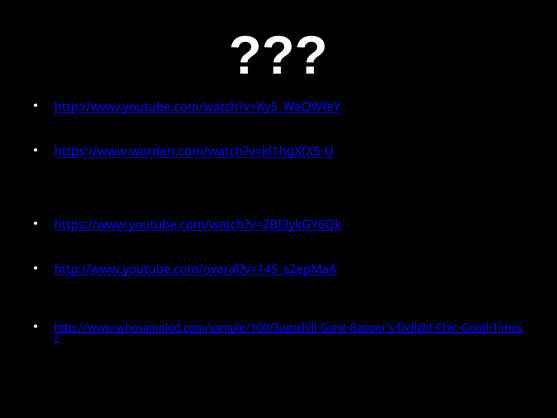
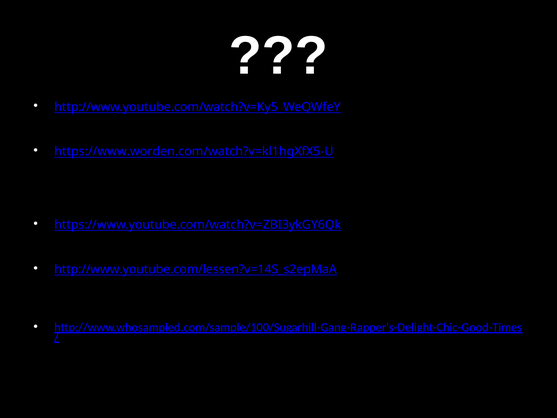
http://www.youtube.com/overal?v=14S_s2epMaA: http://www.youtube.com/overal?v=14S_s2epMaA -> http://www.youtube.com/lessen?v=14S_s2epMaA
